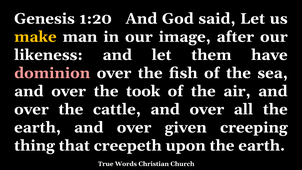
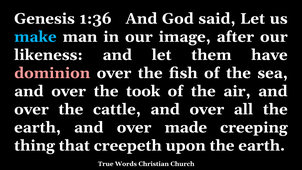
1:20: 1:20 -> 1:36
make colour: yellow -> light blue
given: given -> made
